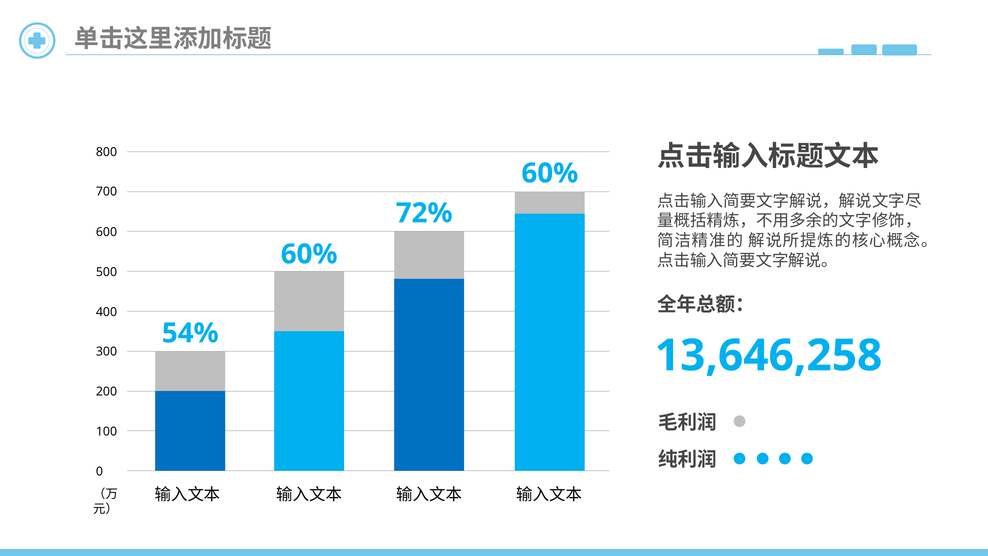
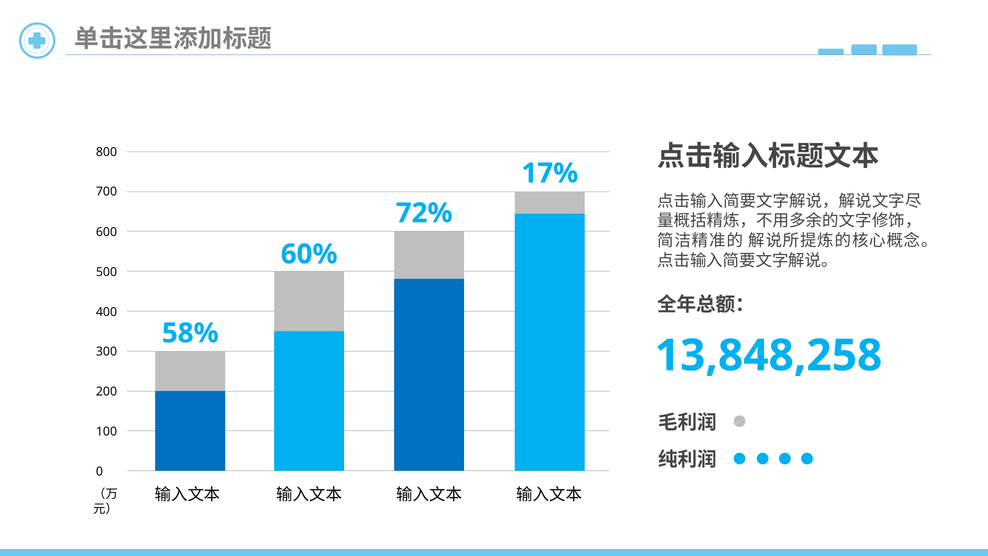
60% at (550, 173): 60% -> 17%
54%: 54% -> 58%
13,646,258: 13,646,258 -> 13,848,258
